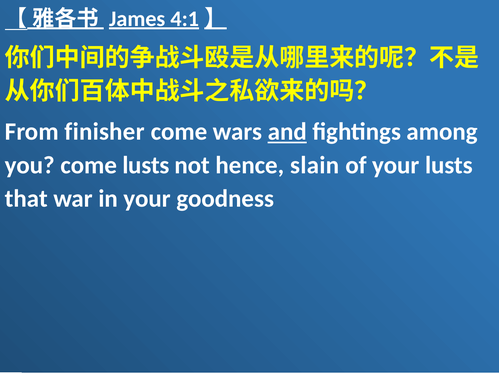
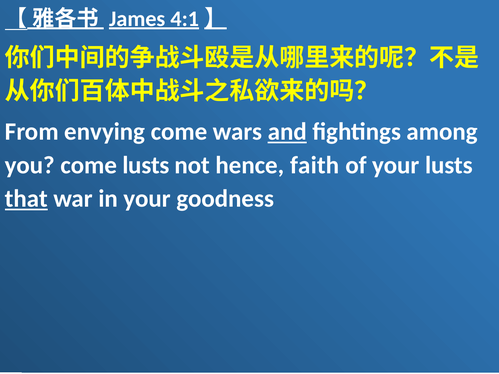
finisher: finisher -> envying
slain: slain -> faith
that underline: none -> present
